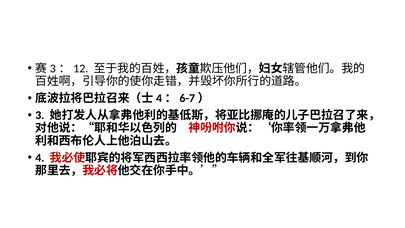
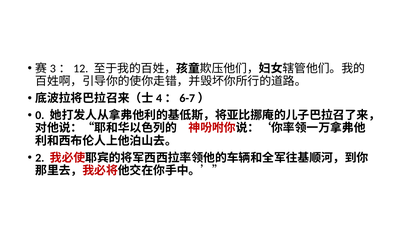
3: 3 -> 0
4: 4 -> 2
